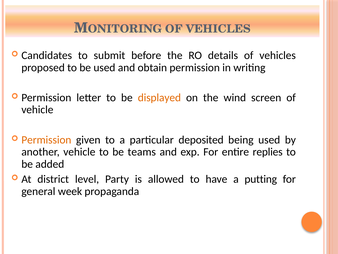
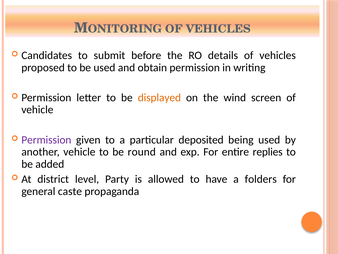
Permission at (46, 140) colour: orange -> purple
teams: teams -> round
putting: putting -> folders
week: week -> caste
